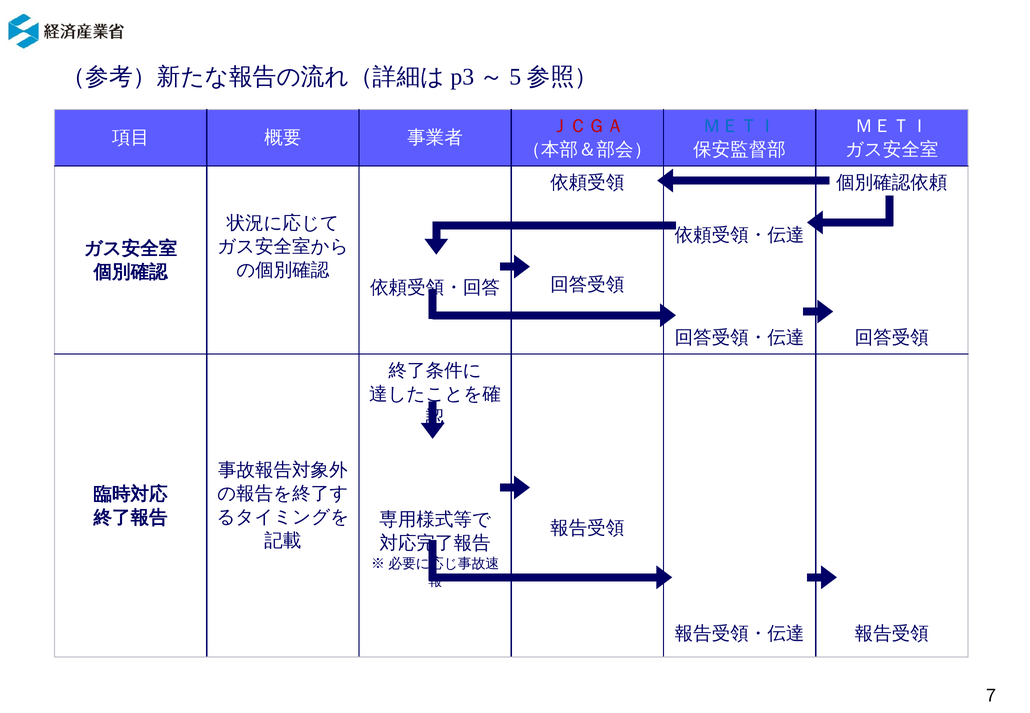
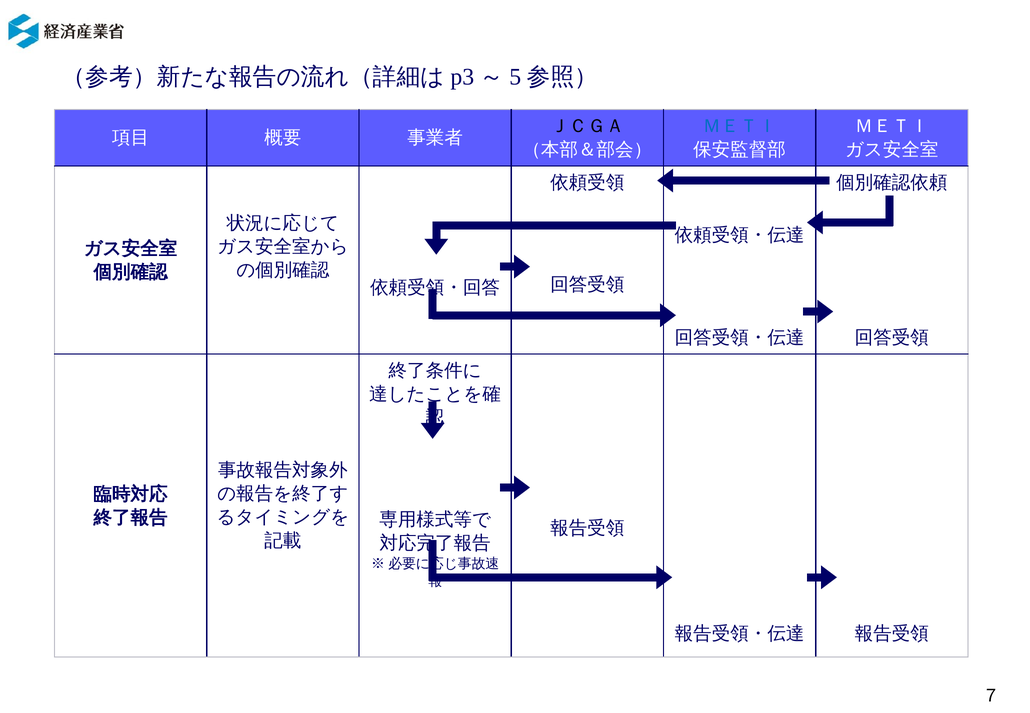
ＪＣＧＡ colour: red -> black
